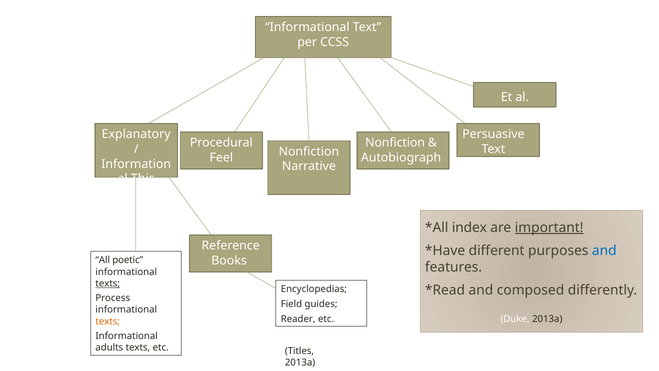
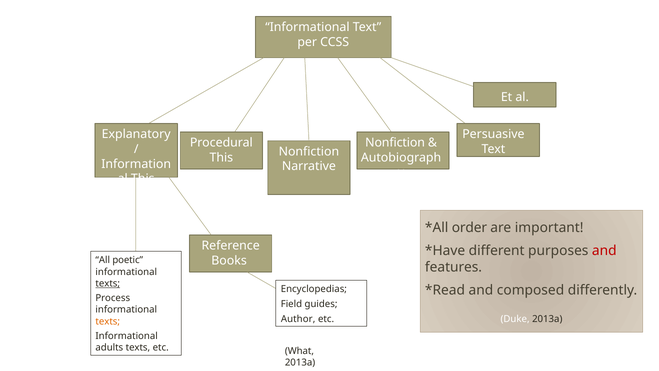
Feel at (221, 157): Feel -> This
index: index -> order
important underline: present -> none
and at (604, 251) colour: blue -> red
Reader: Reader -> Author
Titles: Titles -> What
